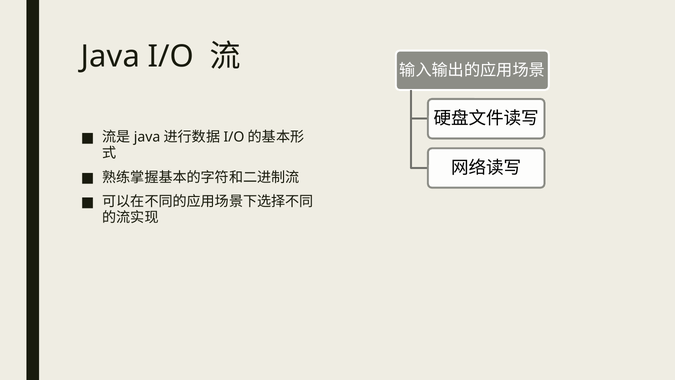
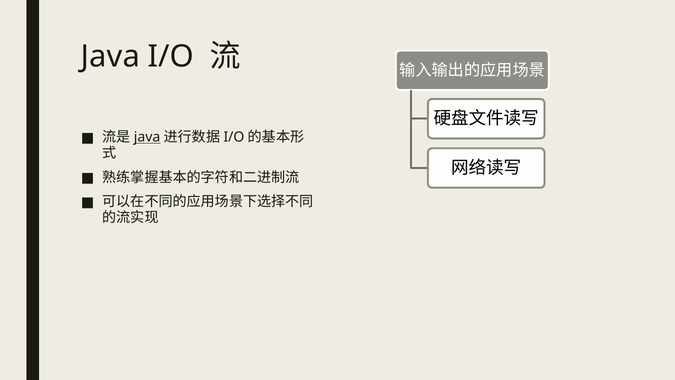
java at (147, 137) underline: none -> present
